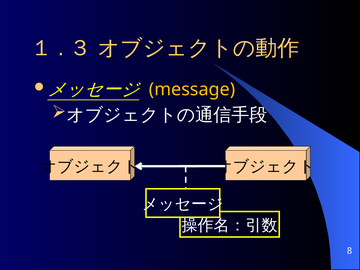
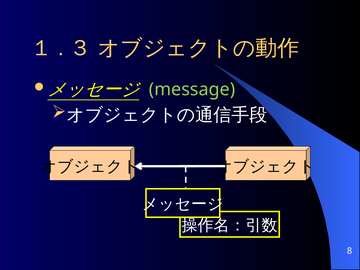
message colour: yellow -> light green
